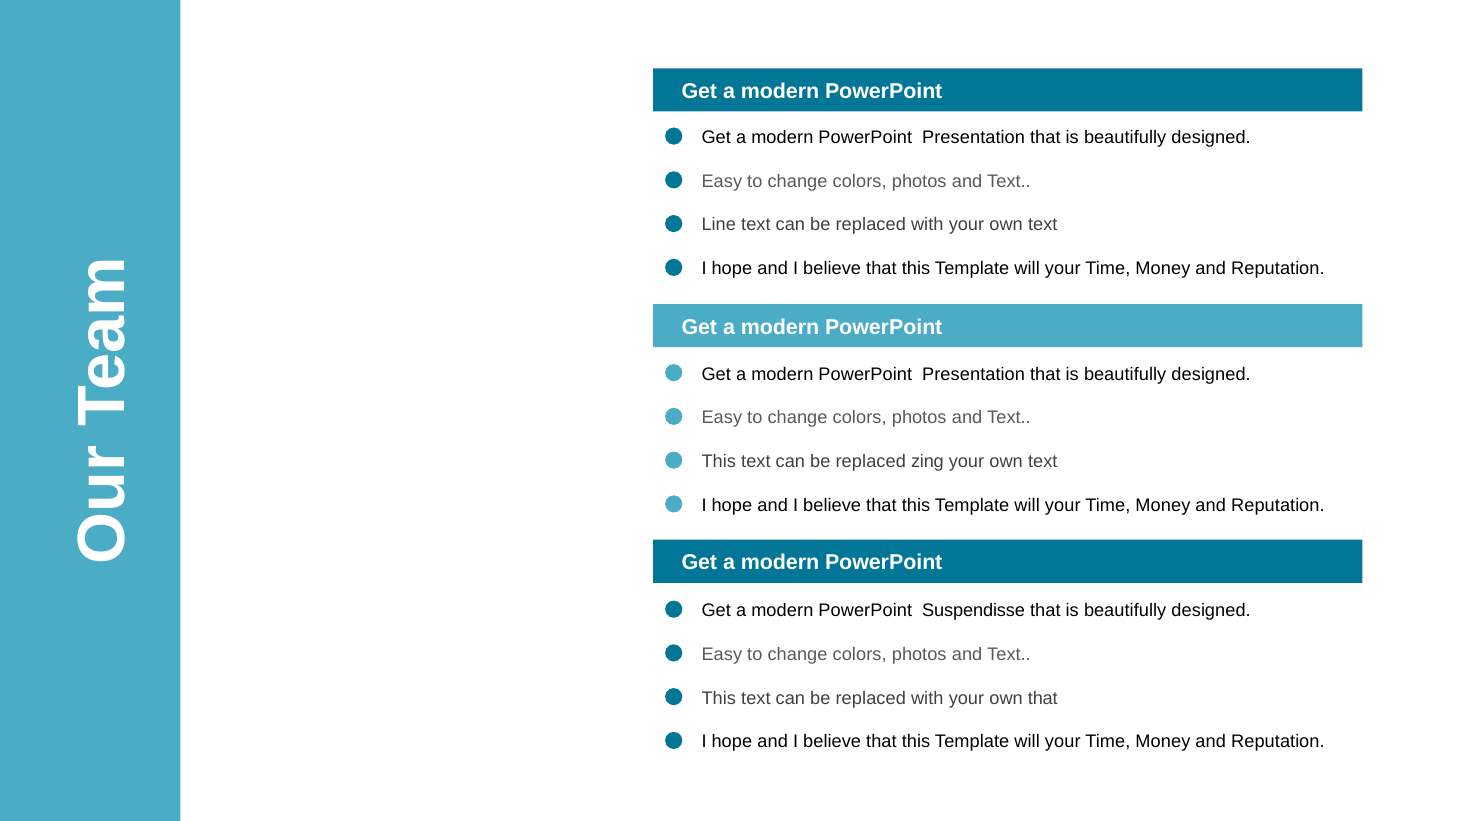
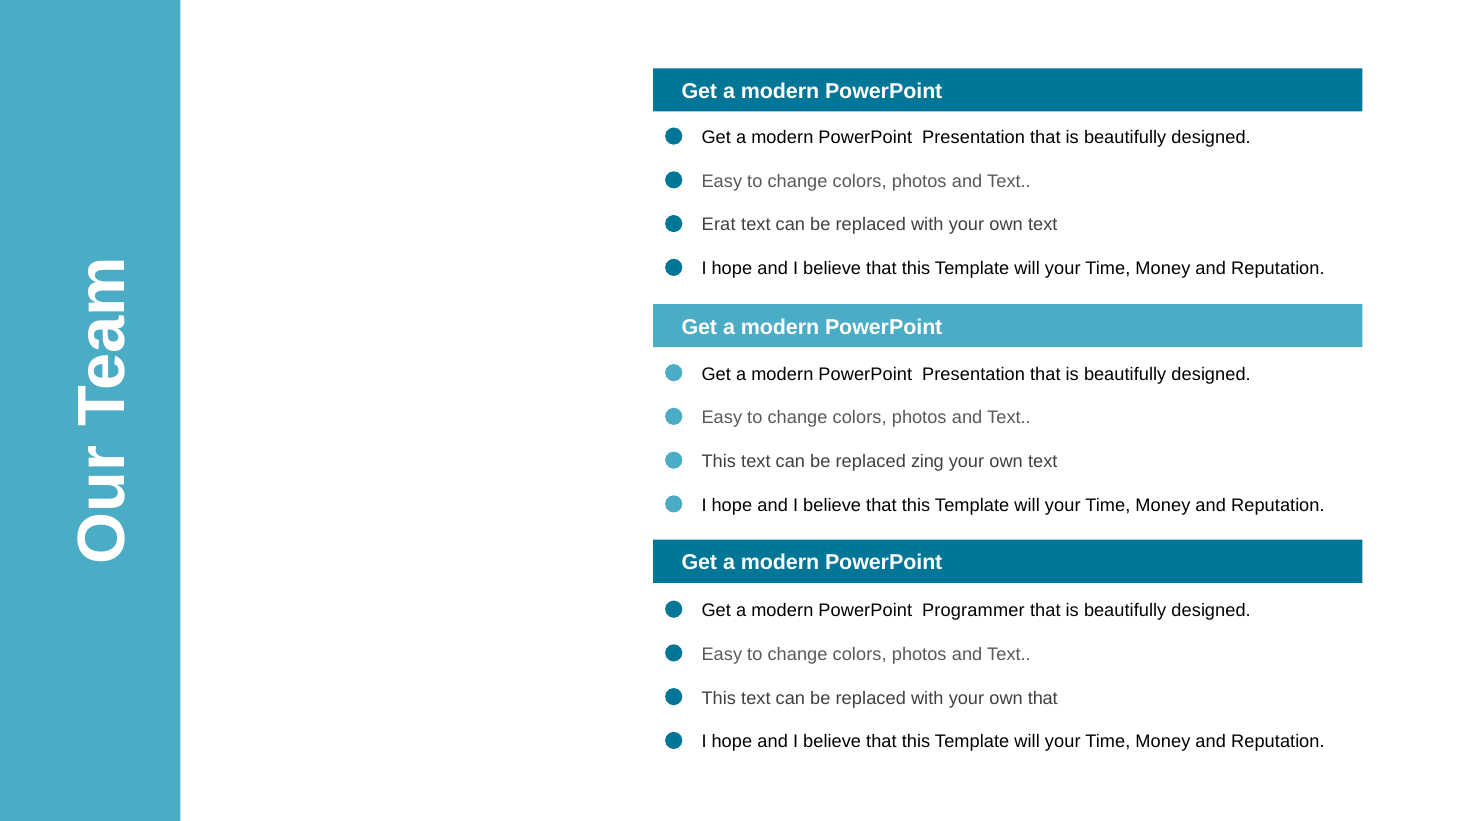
Line: Line -> Erat
Suspendisse: Suspendisse -> Programmer
